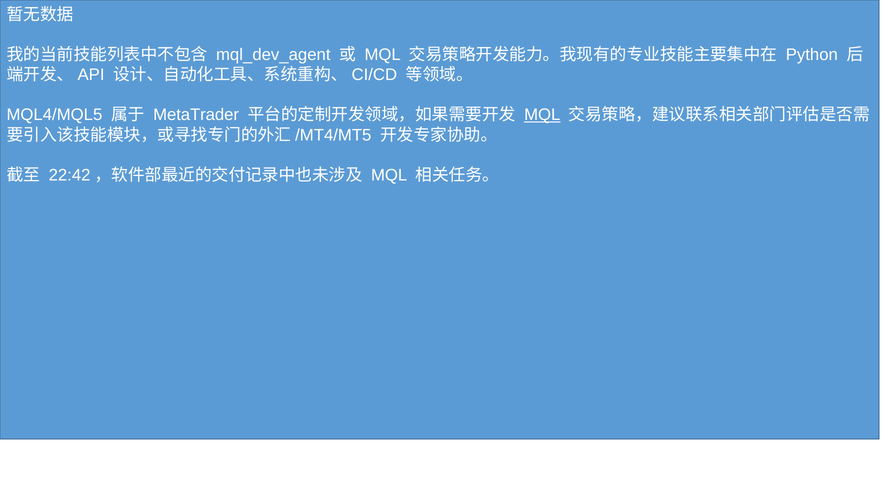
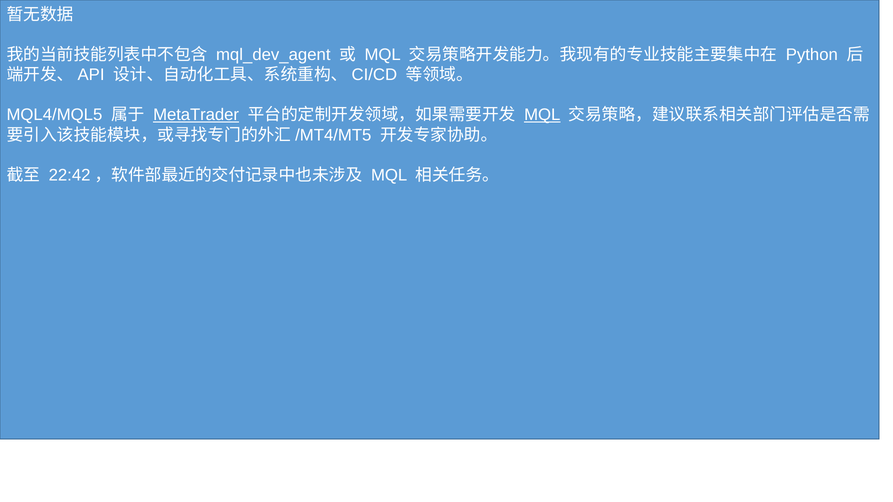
MetaTrader underline: none -> present
